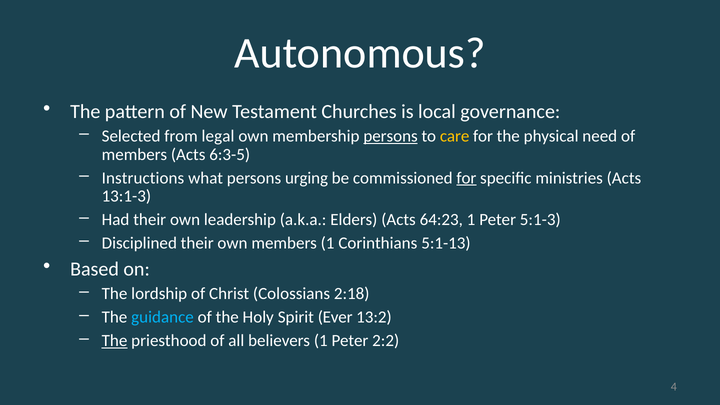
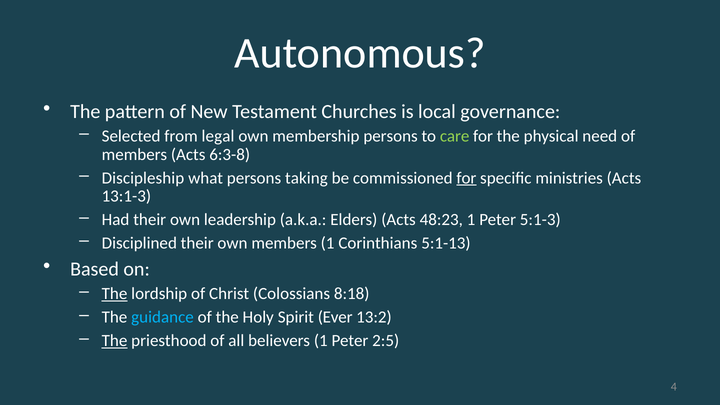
persons at (391, 136) underline: present -> none
care colour: yellow -> light green
6:3-5: 6:3-5 -> 6:3-8
Instructions: Instructions -> Discipleship
urging: urging -> taking
64:23: 64:23 -> 48:23
The at (115, 294) underline: none -> present
2:18: 2:18 -> 8:18
2:2: 2:2 -> 2:5
